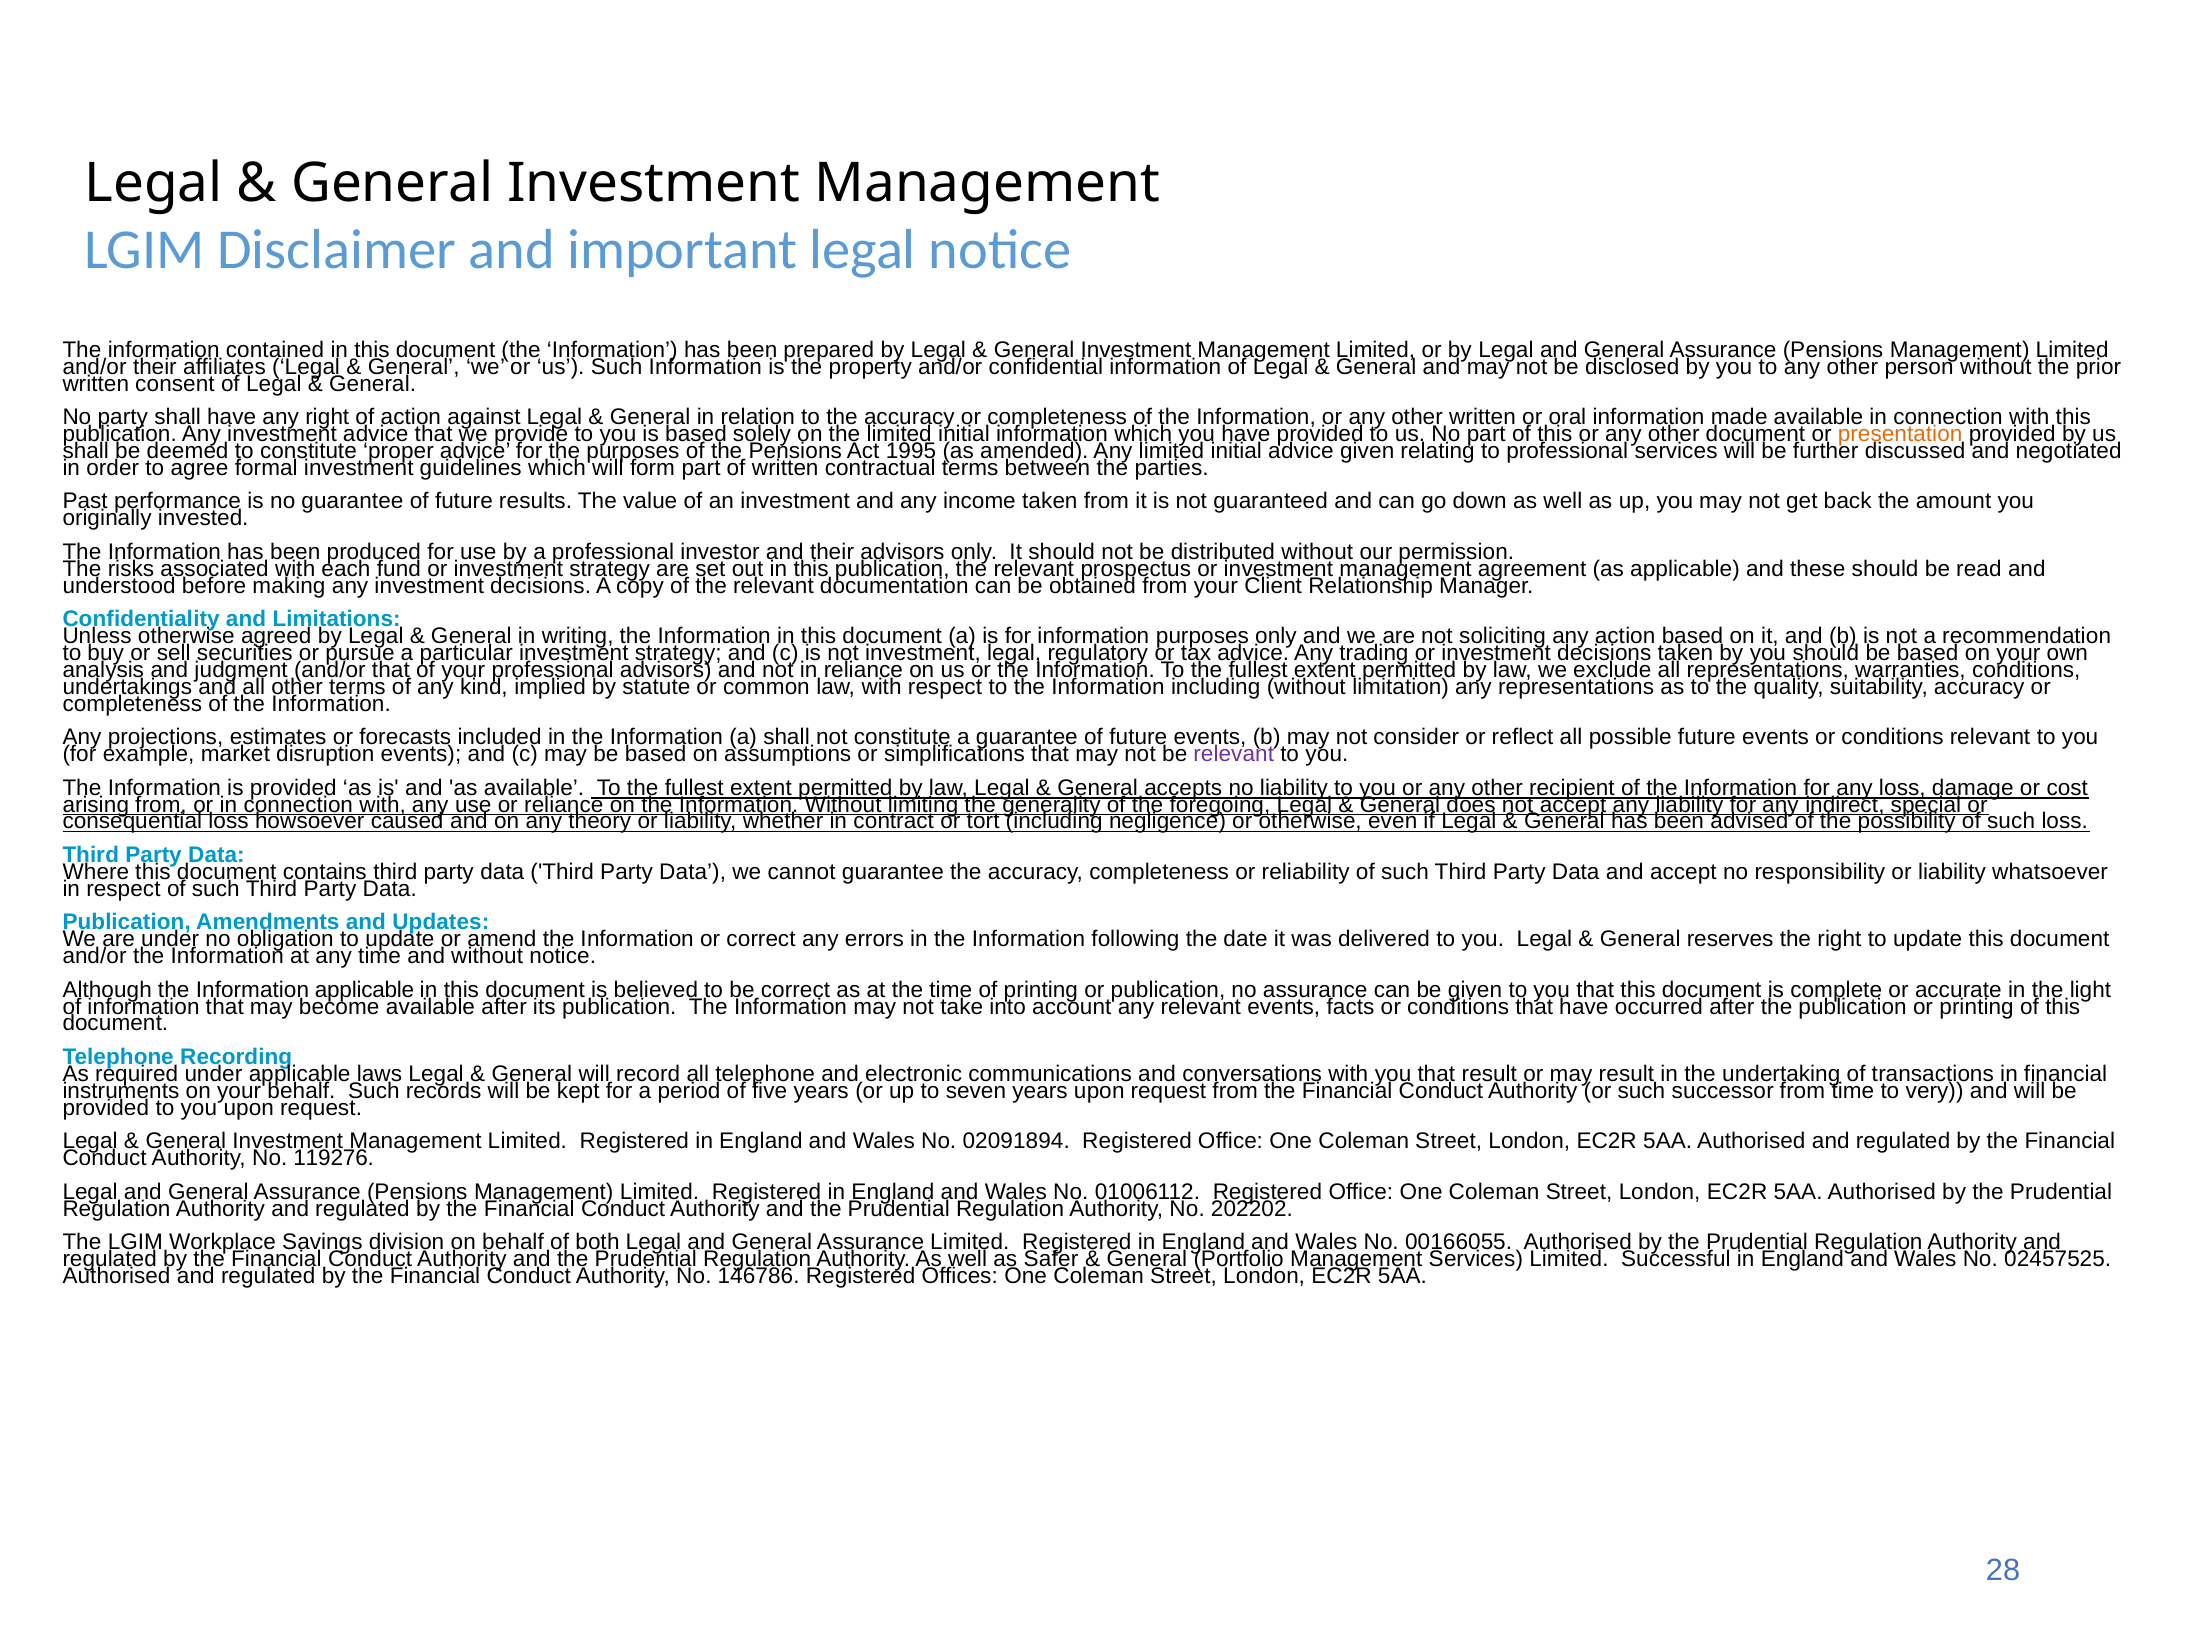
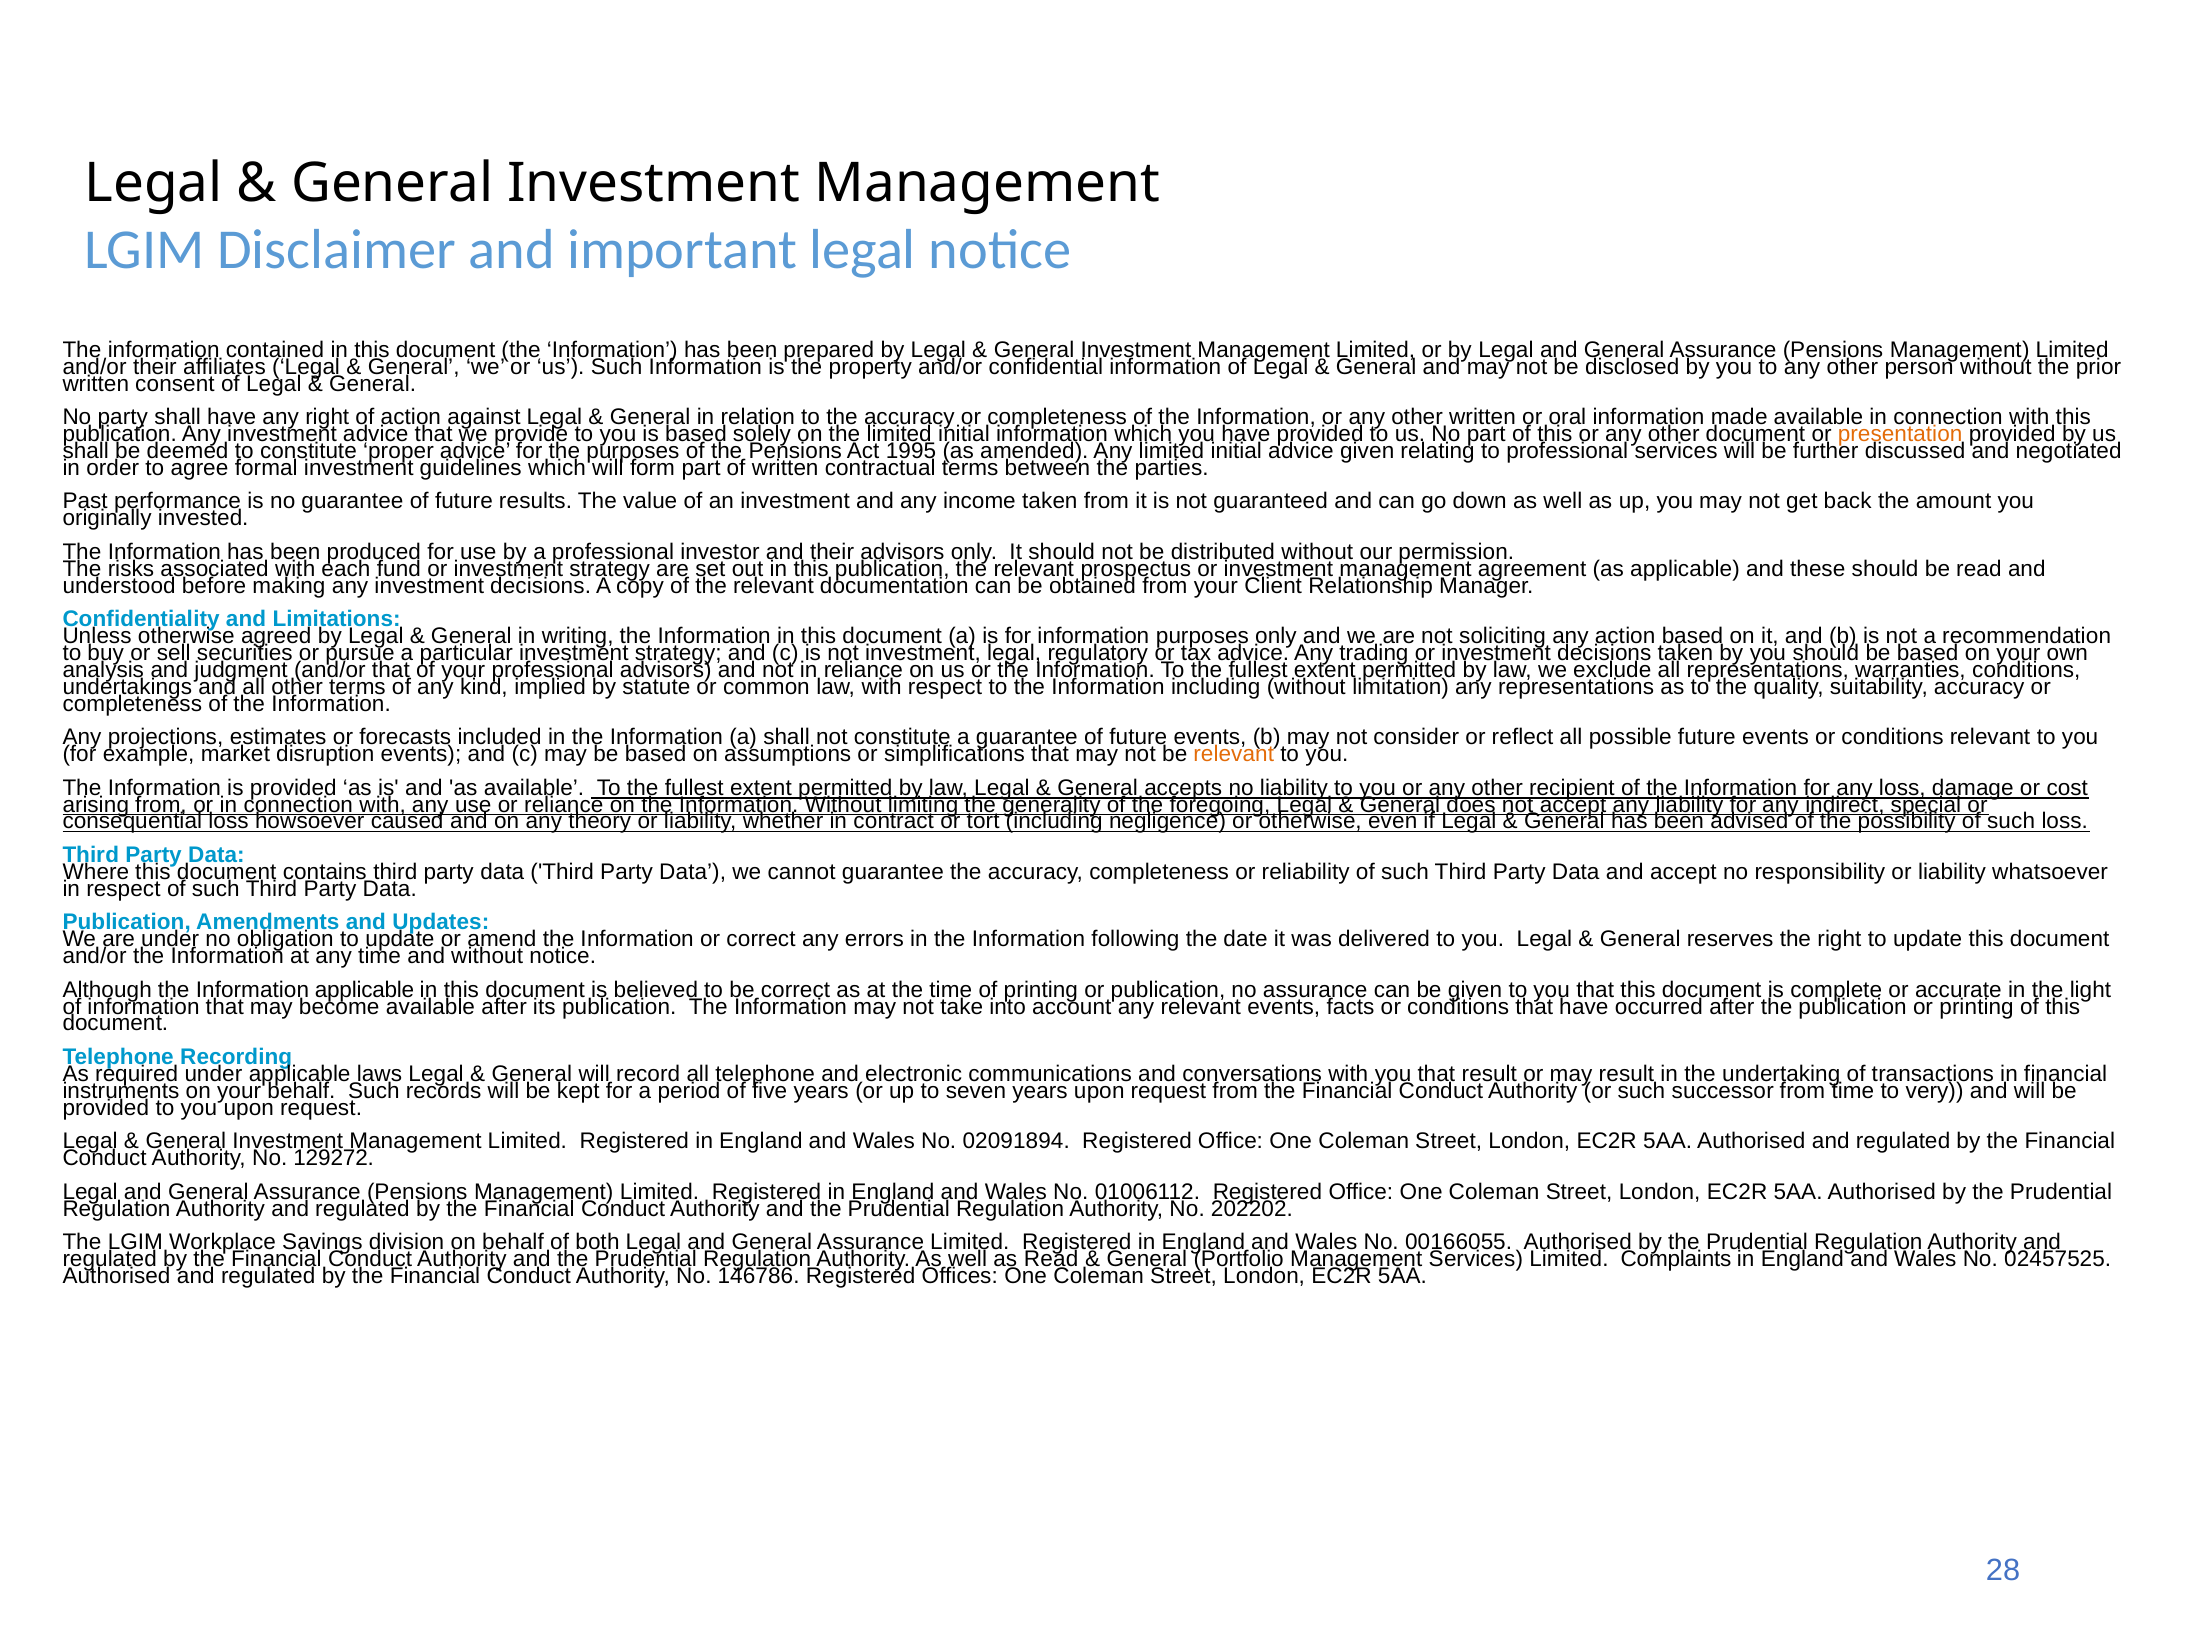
relevant at (1234, 754) colour: purple -> orange
119276: 119276 -> 129272
as Safer: Safer -> Read
Successful: Successful -> Complaints
